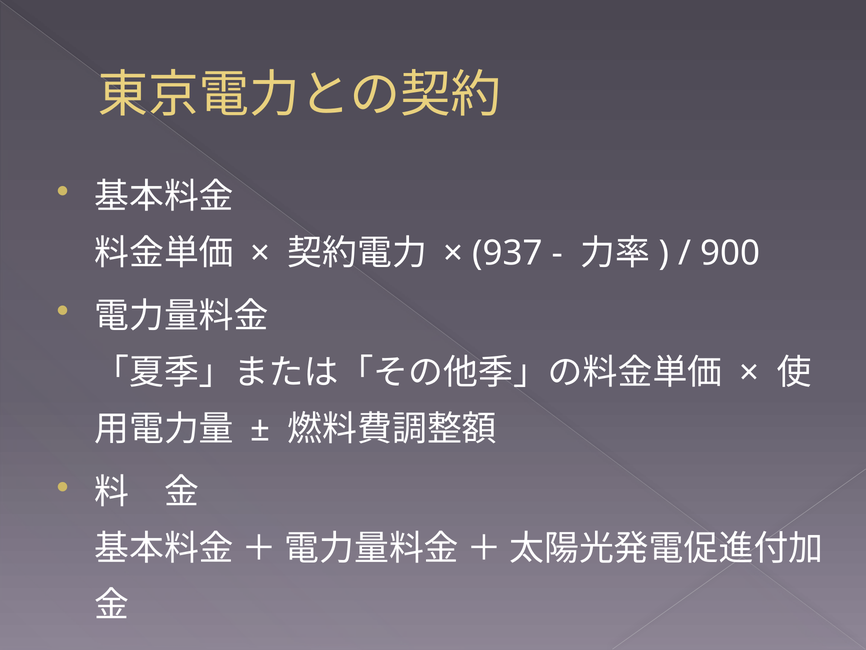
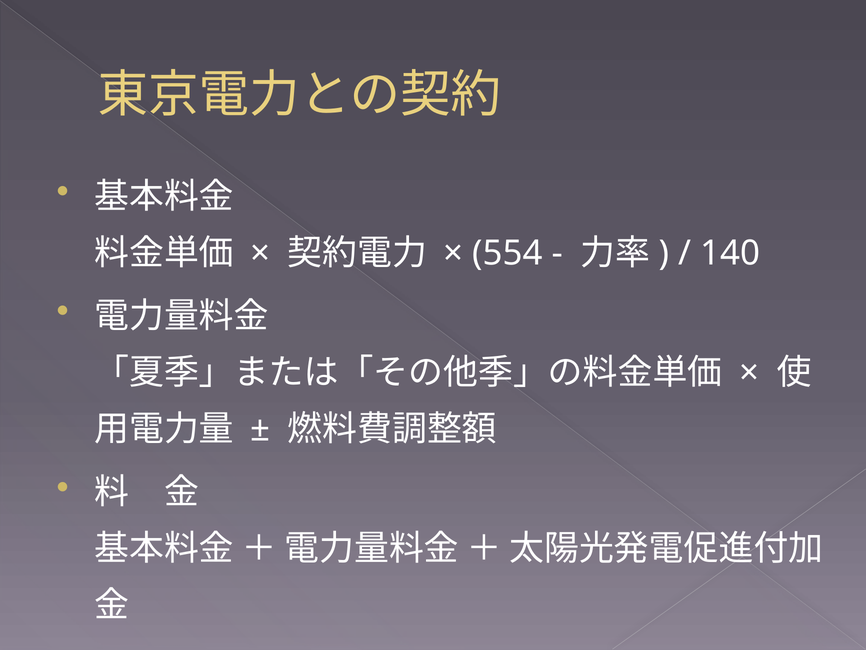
937: 937 -> 554
900: 900 -> 140
